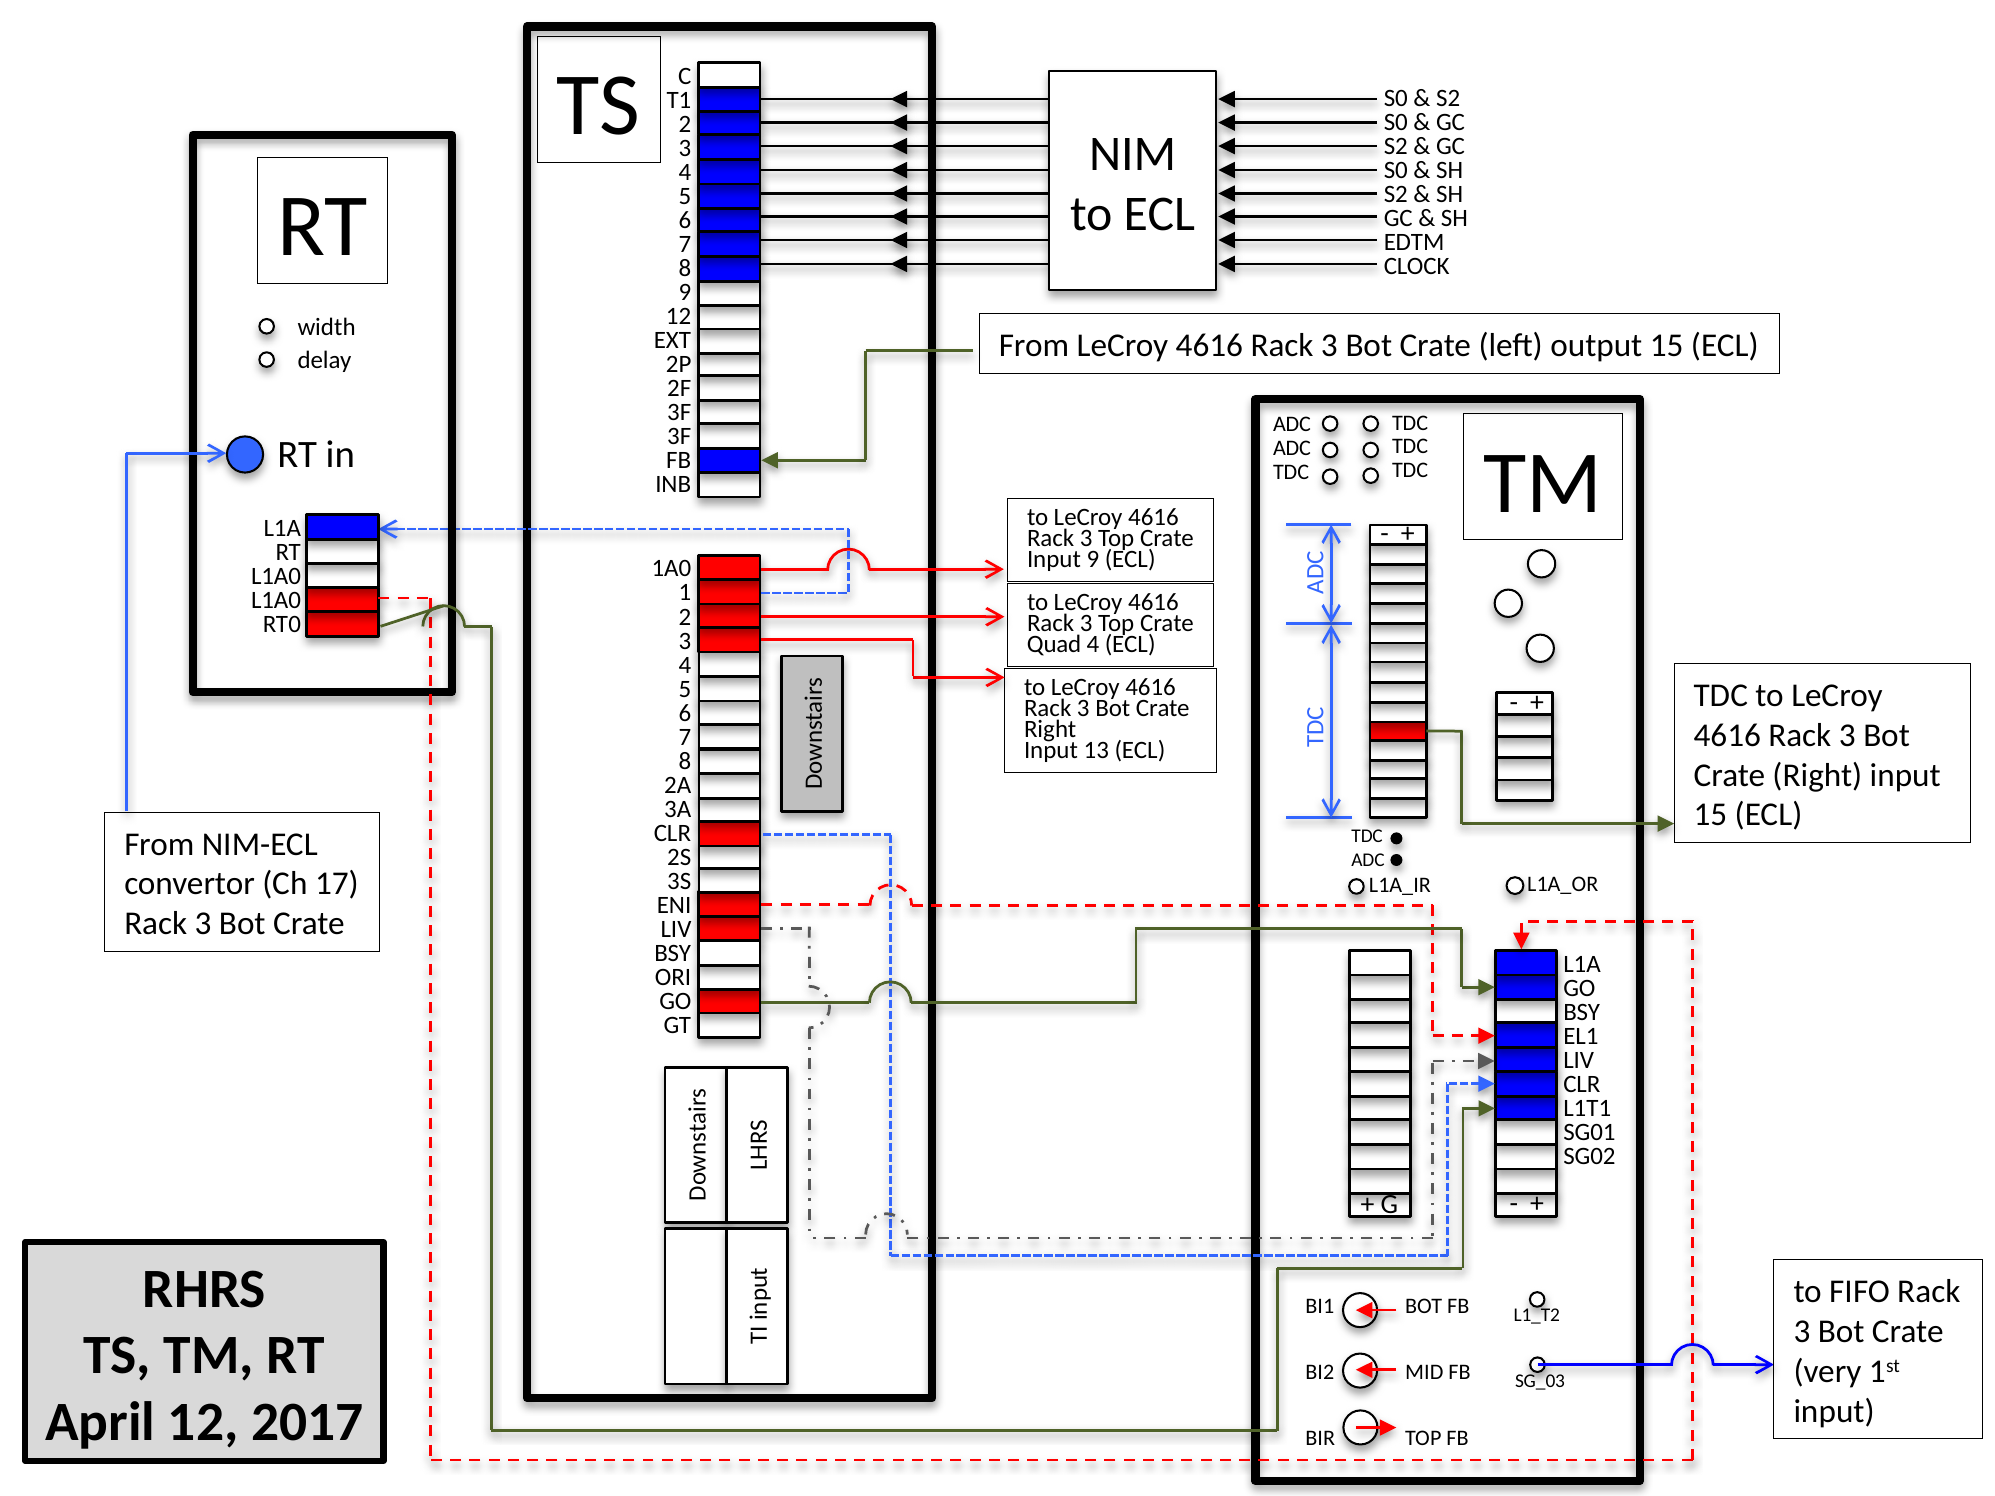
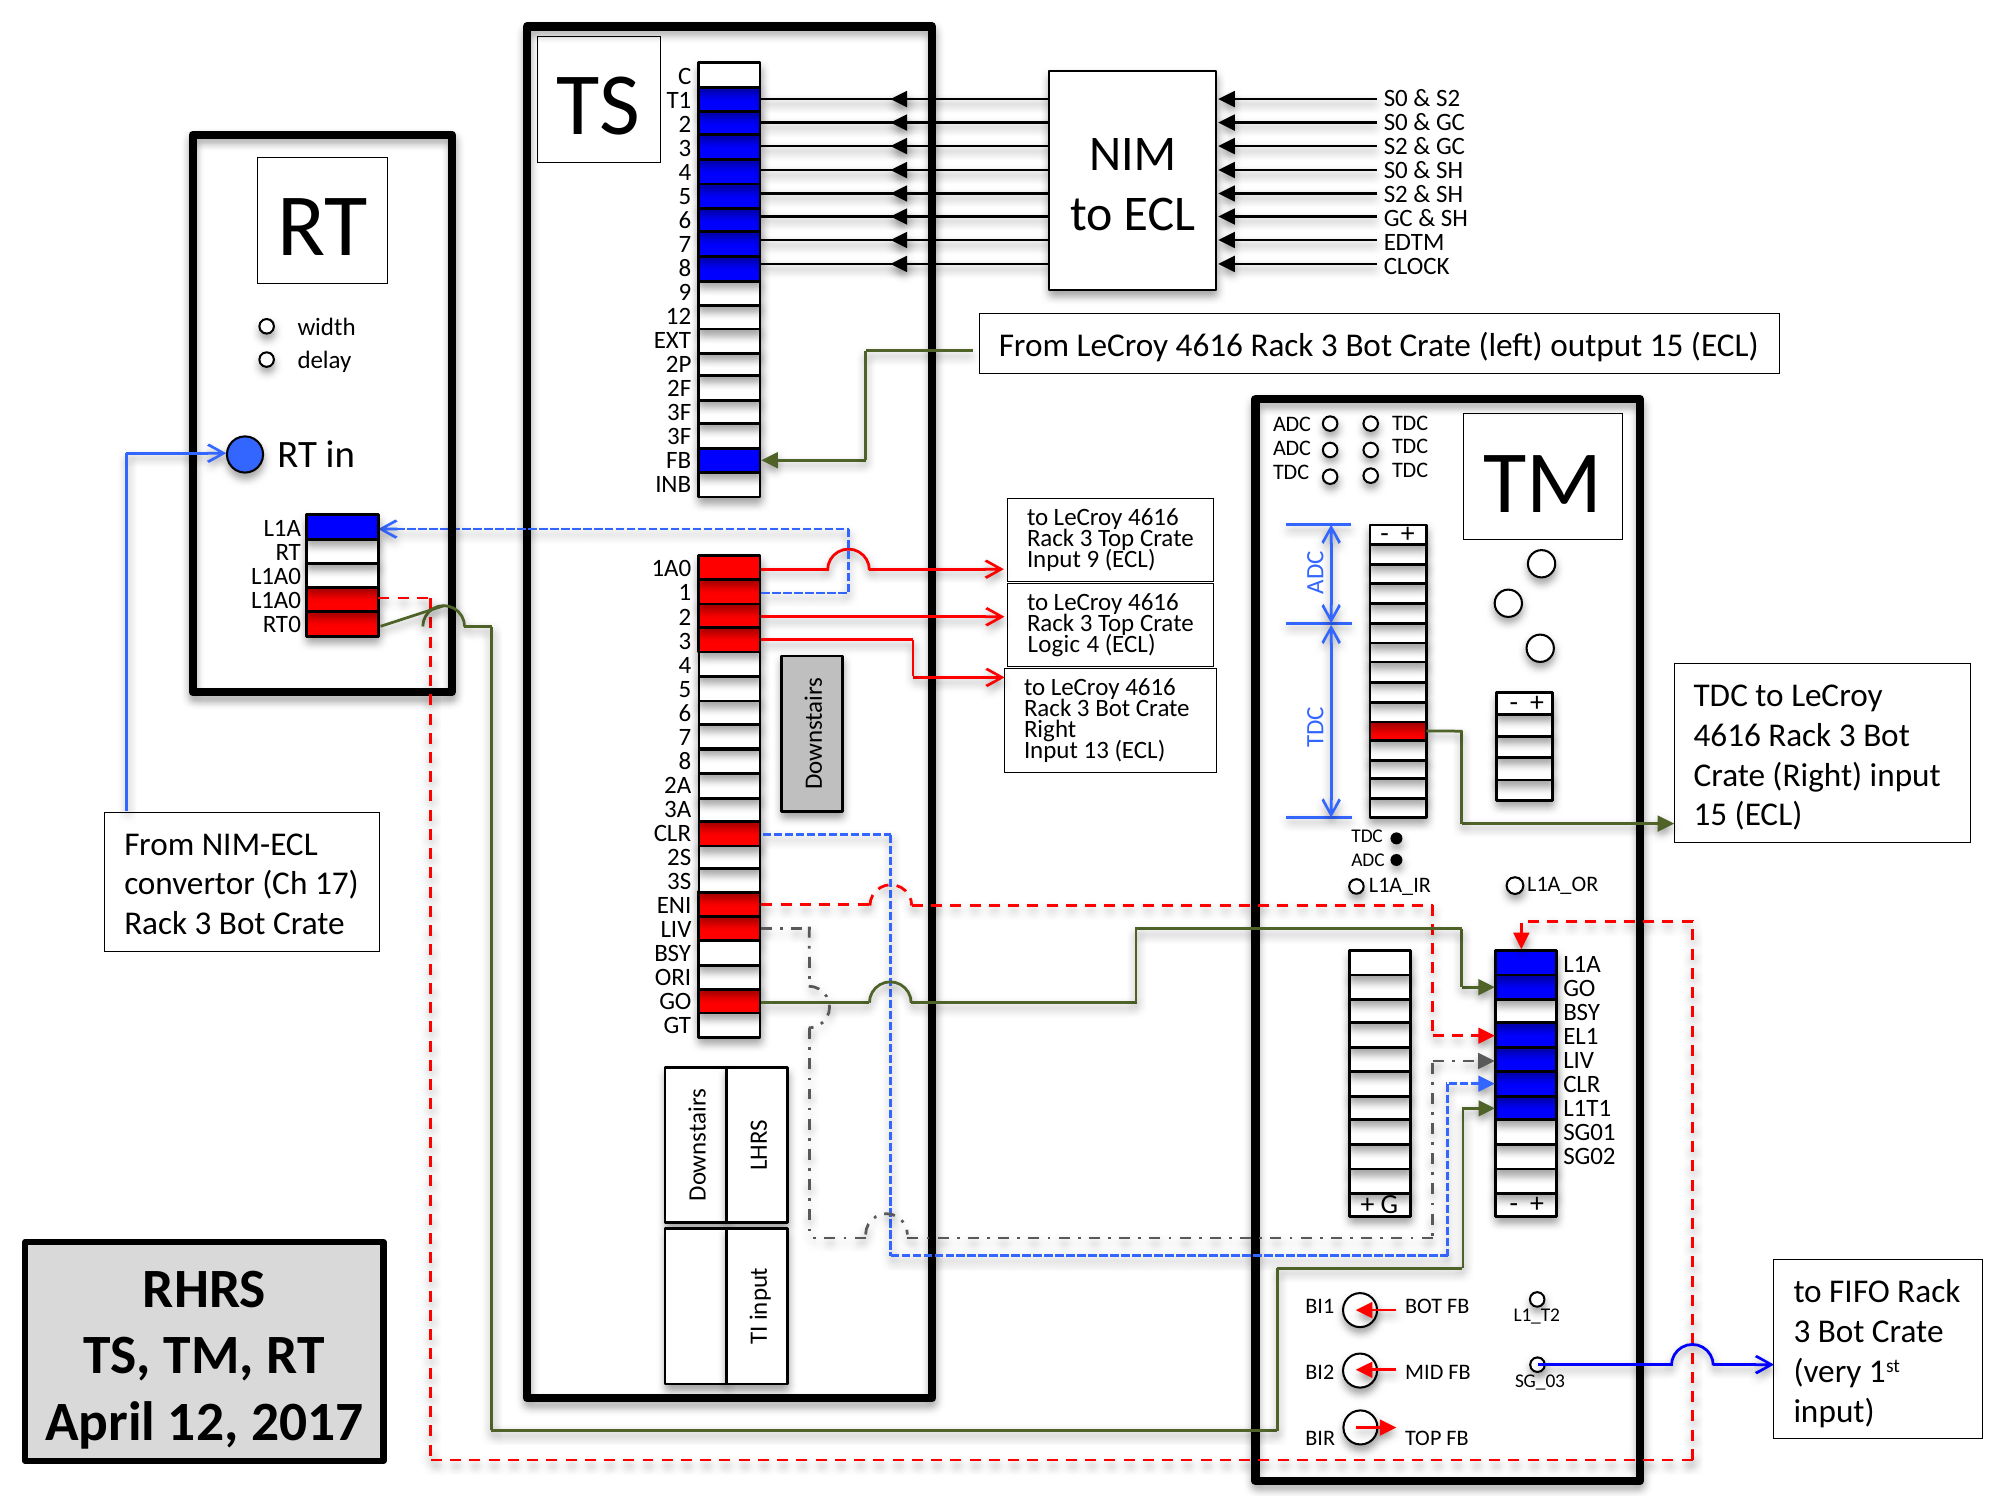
Quad: Quad -> Logic
